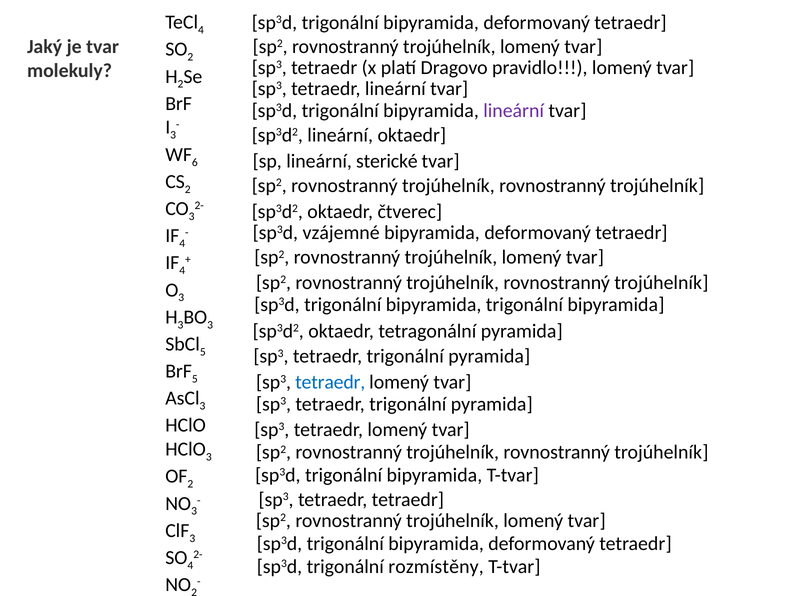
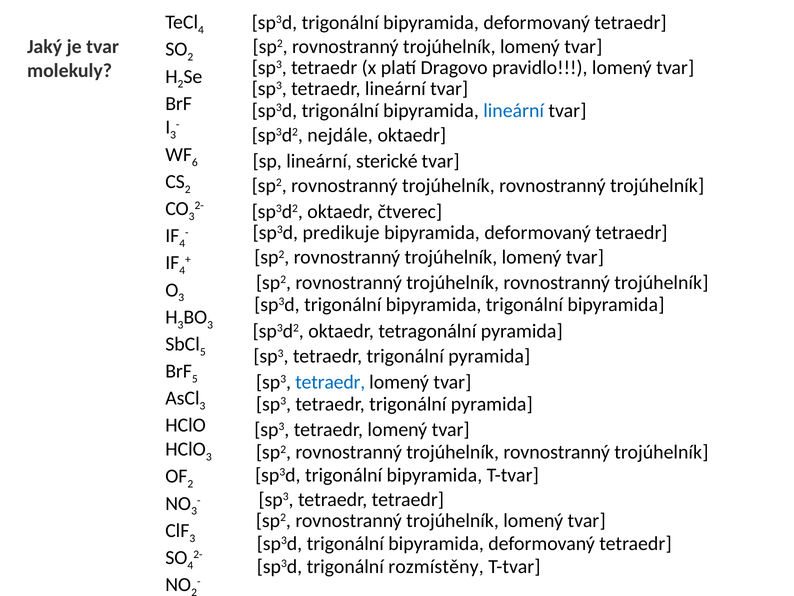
lineární at (514, 110) colour: purple -> blue
sp3d2 lineární: lineární -> nejdále
vzájemné: vzájemné -> predikuje
